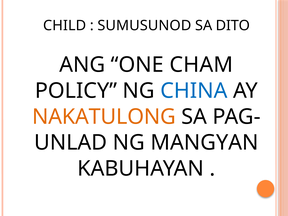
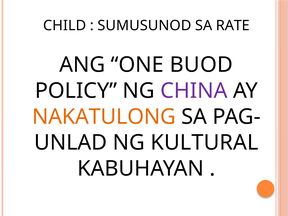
DITO: DITO -> RATE
CHAM: CHAM -> BUOD
CHINA colour: blue -> purple
MANGYAN: MANGYAN -> KULTURAL
